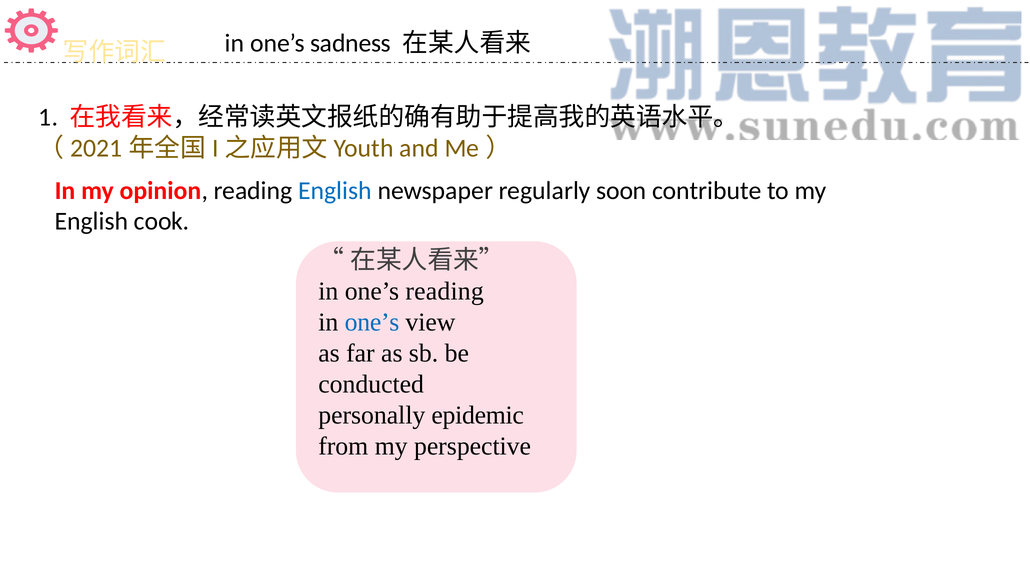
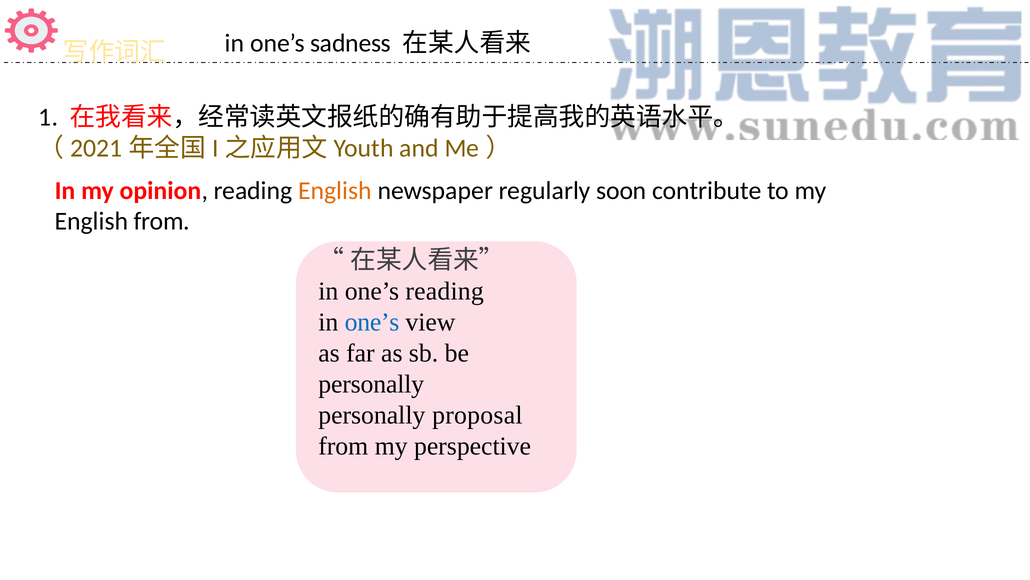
English at (335, 190) colour: blue -> orange
English cook: cook -> from
conducted at (371, 384): conducted -> personally
epidemic: epidemic -> proposal
